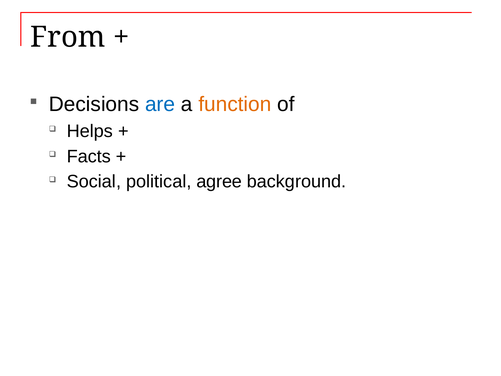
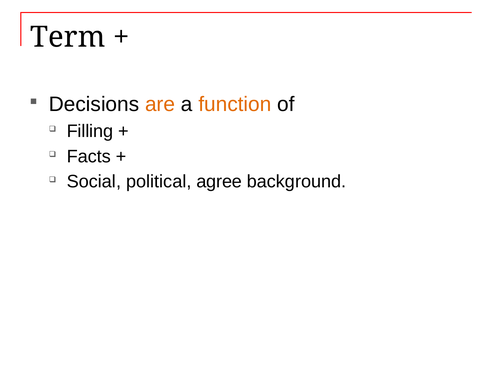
From: From -> Term
are colour: blue -> orange
Helps: Helps -> Filling
